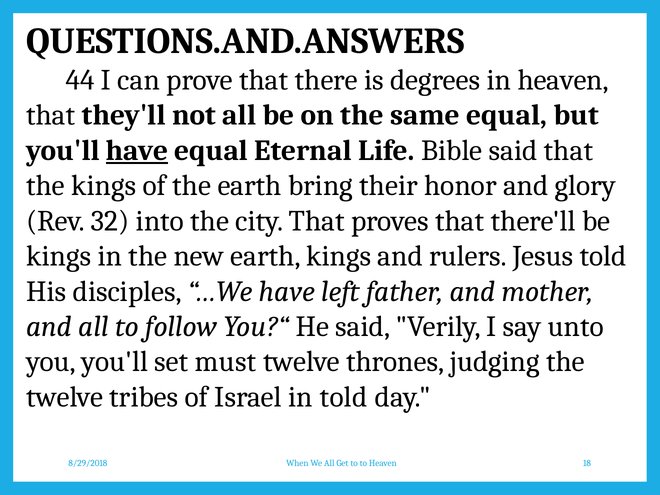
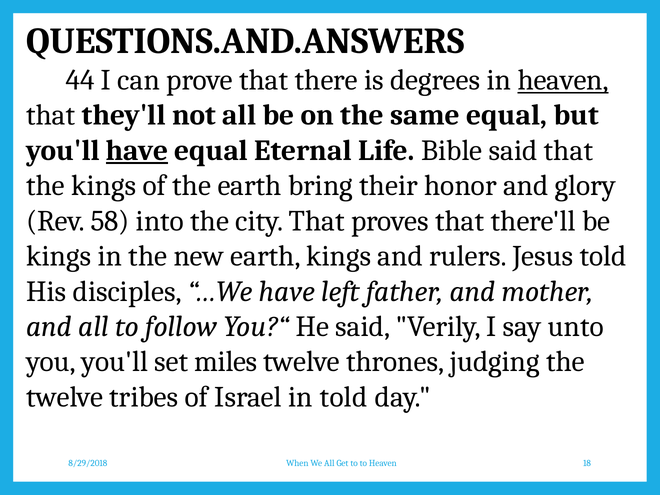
heaven at (563, 80) underline: none -> present
32: 32 -> 58
must: must -> miles
